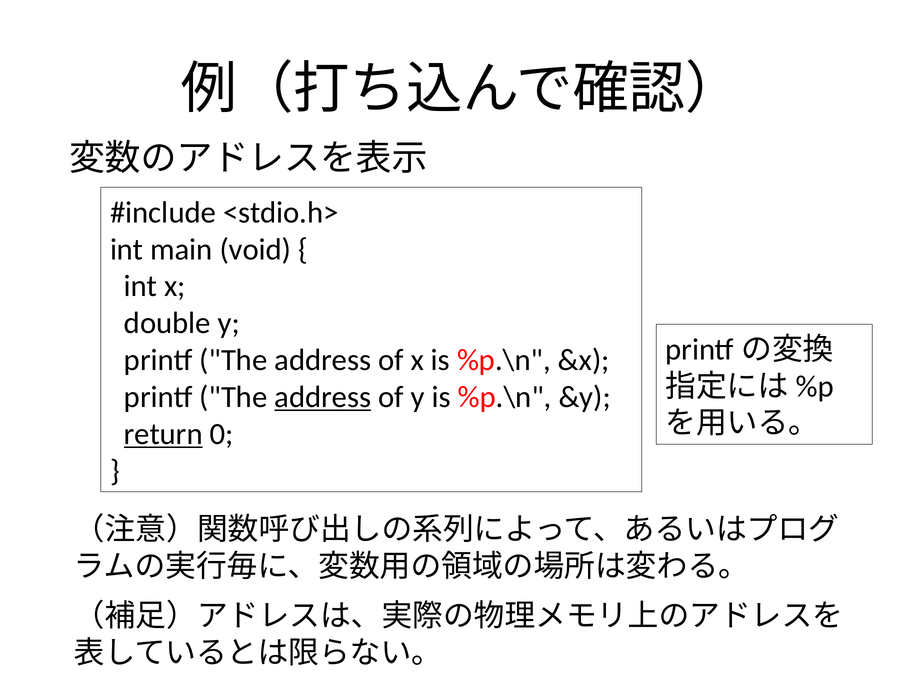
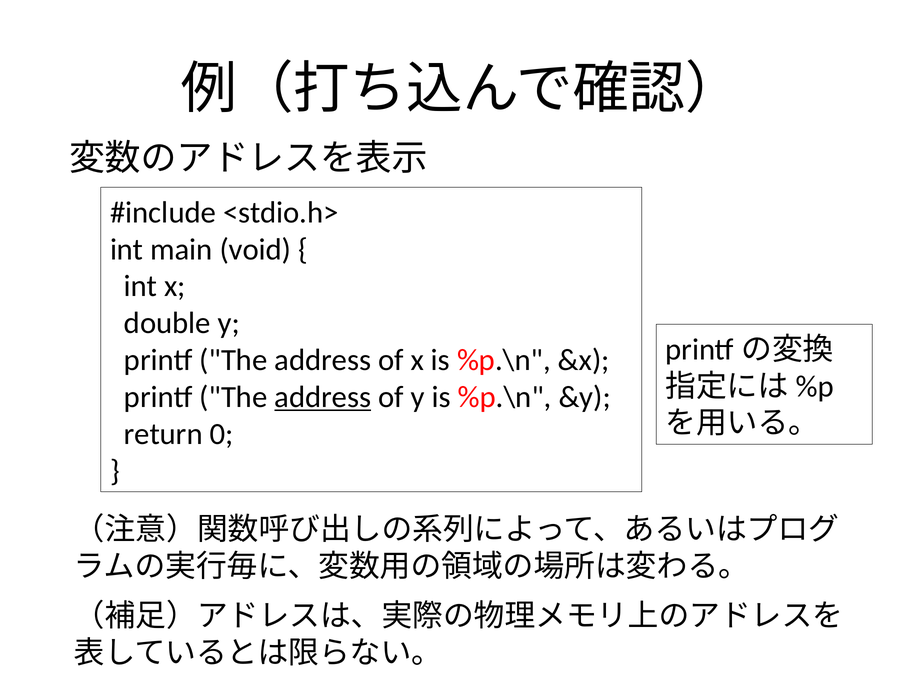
return underline: present -> none
